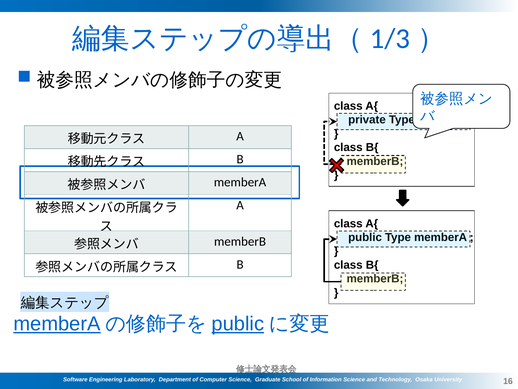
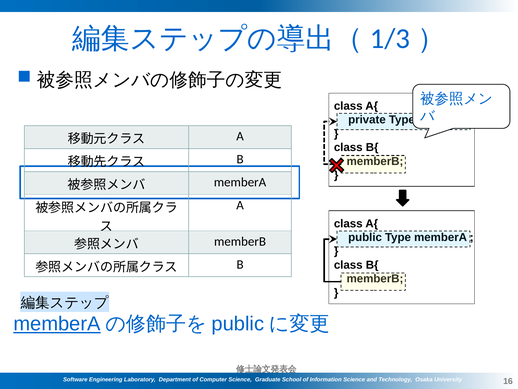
public at (238, 324) underline: present -> none
